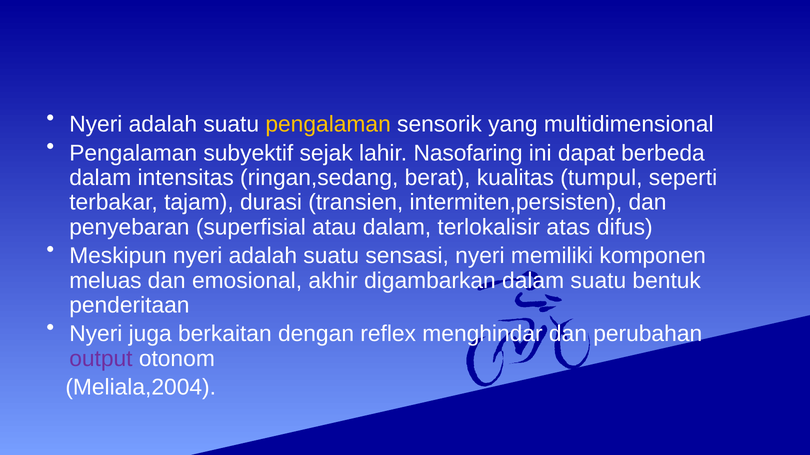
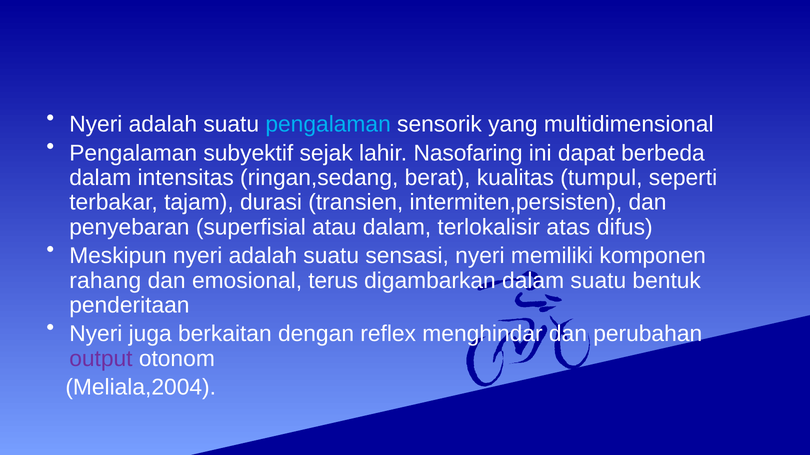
pengalaman at (328, 125) colour: yellow -> light blue
meluas: meluas -> rahang
akhir: akhir -> terus
